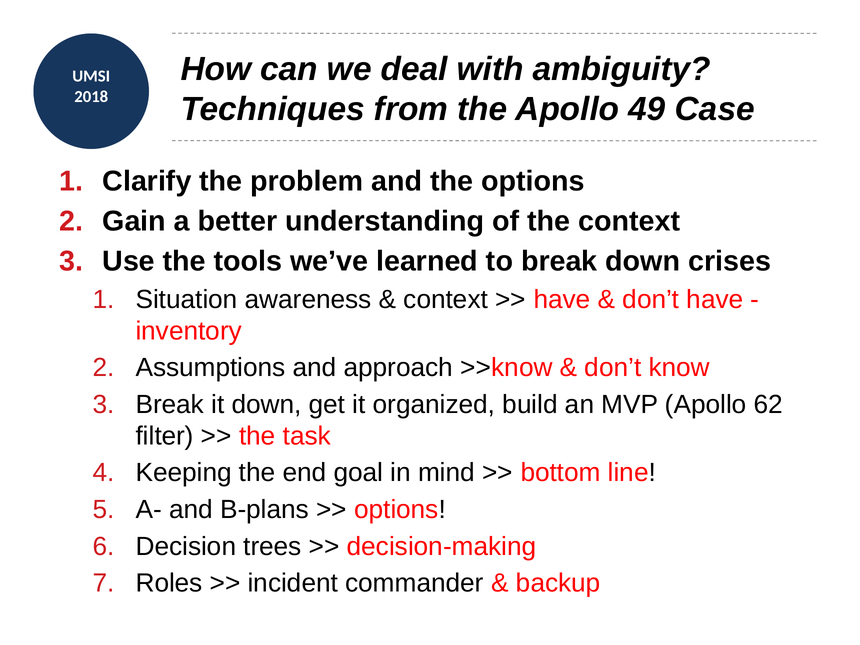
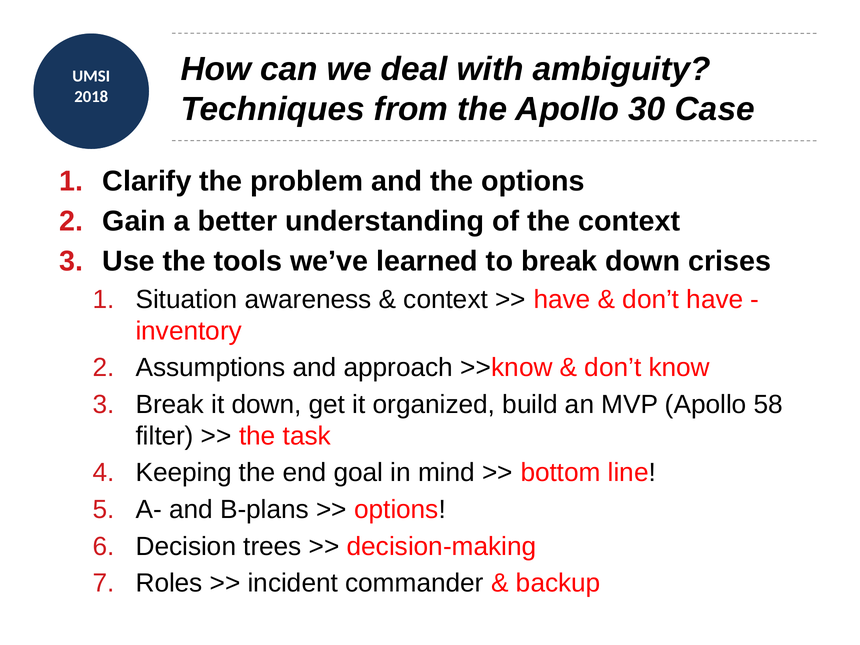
49: 49 -> 30
62: 62 -> 58
